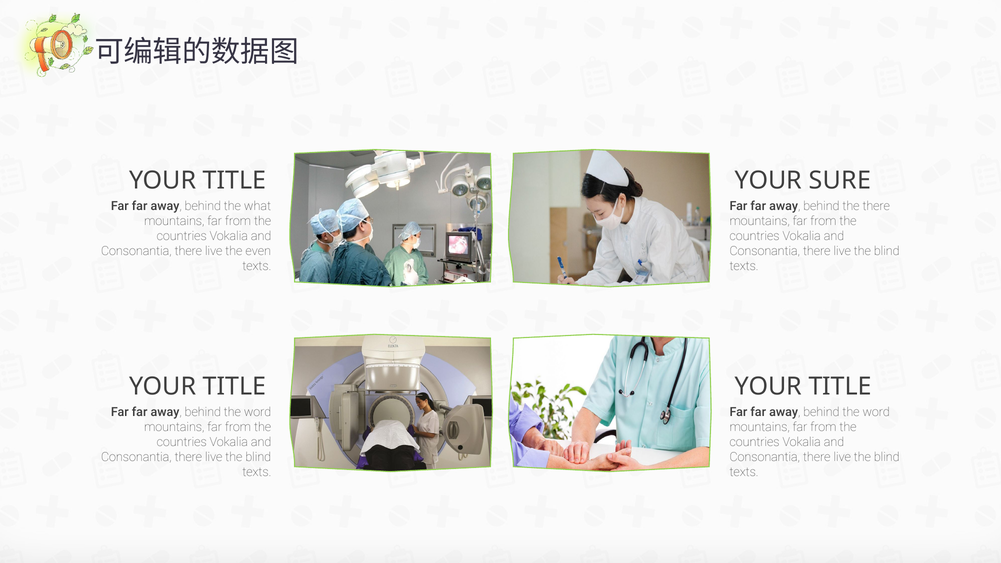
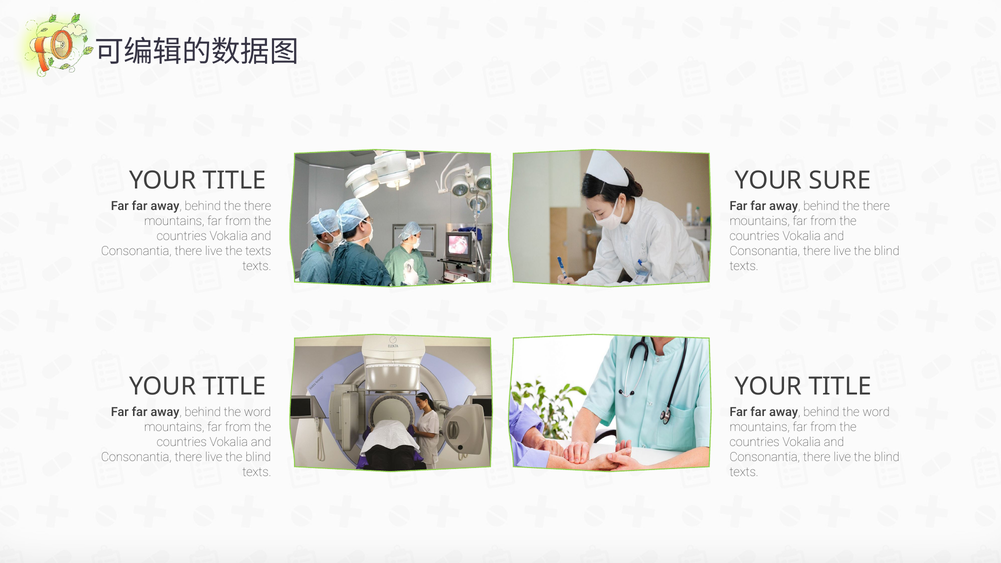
what at (258, 206): what -> there
the even: even -> texts
